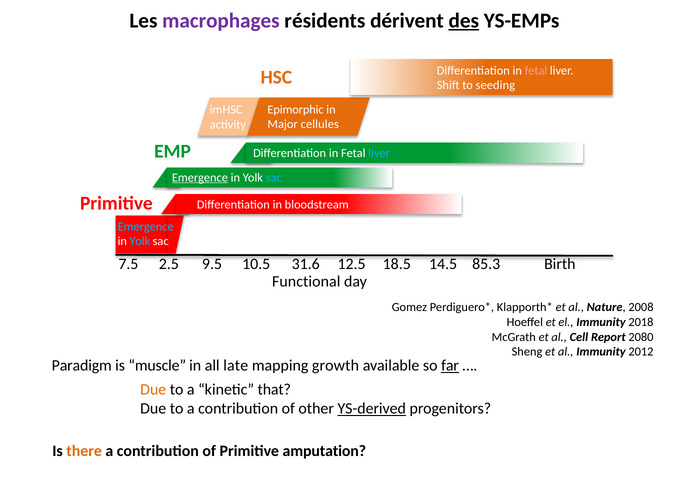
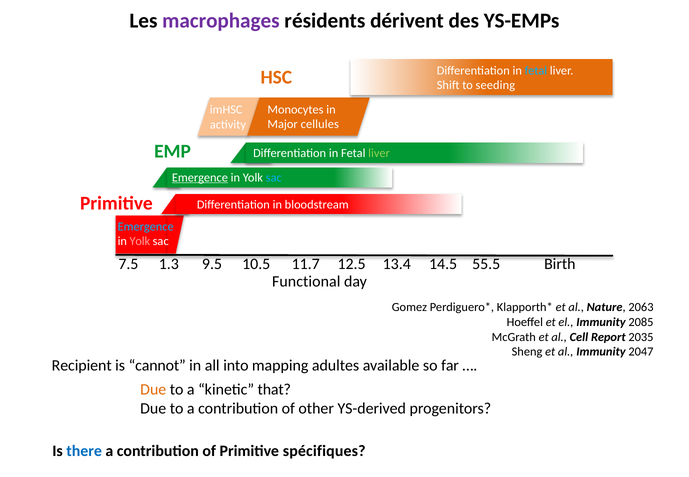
des underline: present -> none
fetal at (536, 70) colour: pink -> light blue
Epimorphic: Epimorphic -> Monocytes
liver at (379, 153) colour: light blue -> light green
Yolk at (140, 241) colour: light blue -> pink
2.5: 2.5 -> 1.3
31.6: 31.6 -> 11.7
18.5: 18.5 -> 13.4
85.3: 85.3 -> 55.5
2008: 2008 -> 2063
2018: 2018 -> 2085
2080: 2080 -> 2035
2012: 2012 -> 2047
Paradigm: Paradigm -> Recipient
muscle: muscle -> cannot
late: late -> into
growth: growth -> adultes
far underline: present -> none
YS-derived underline: present -> none
there colour: orange -> blue
amputation: amputation -> spécifiques
